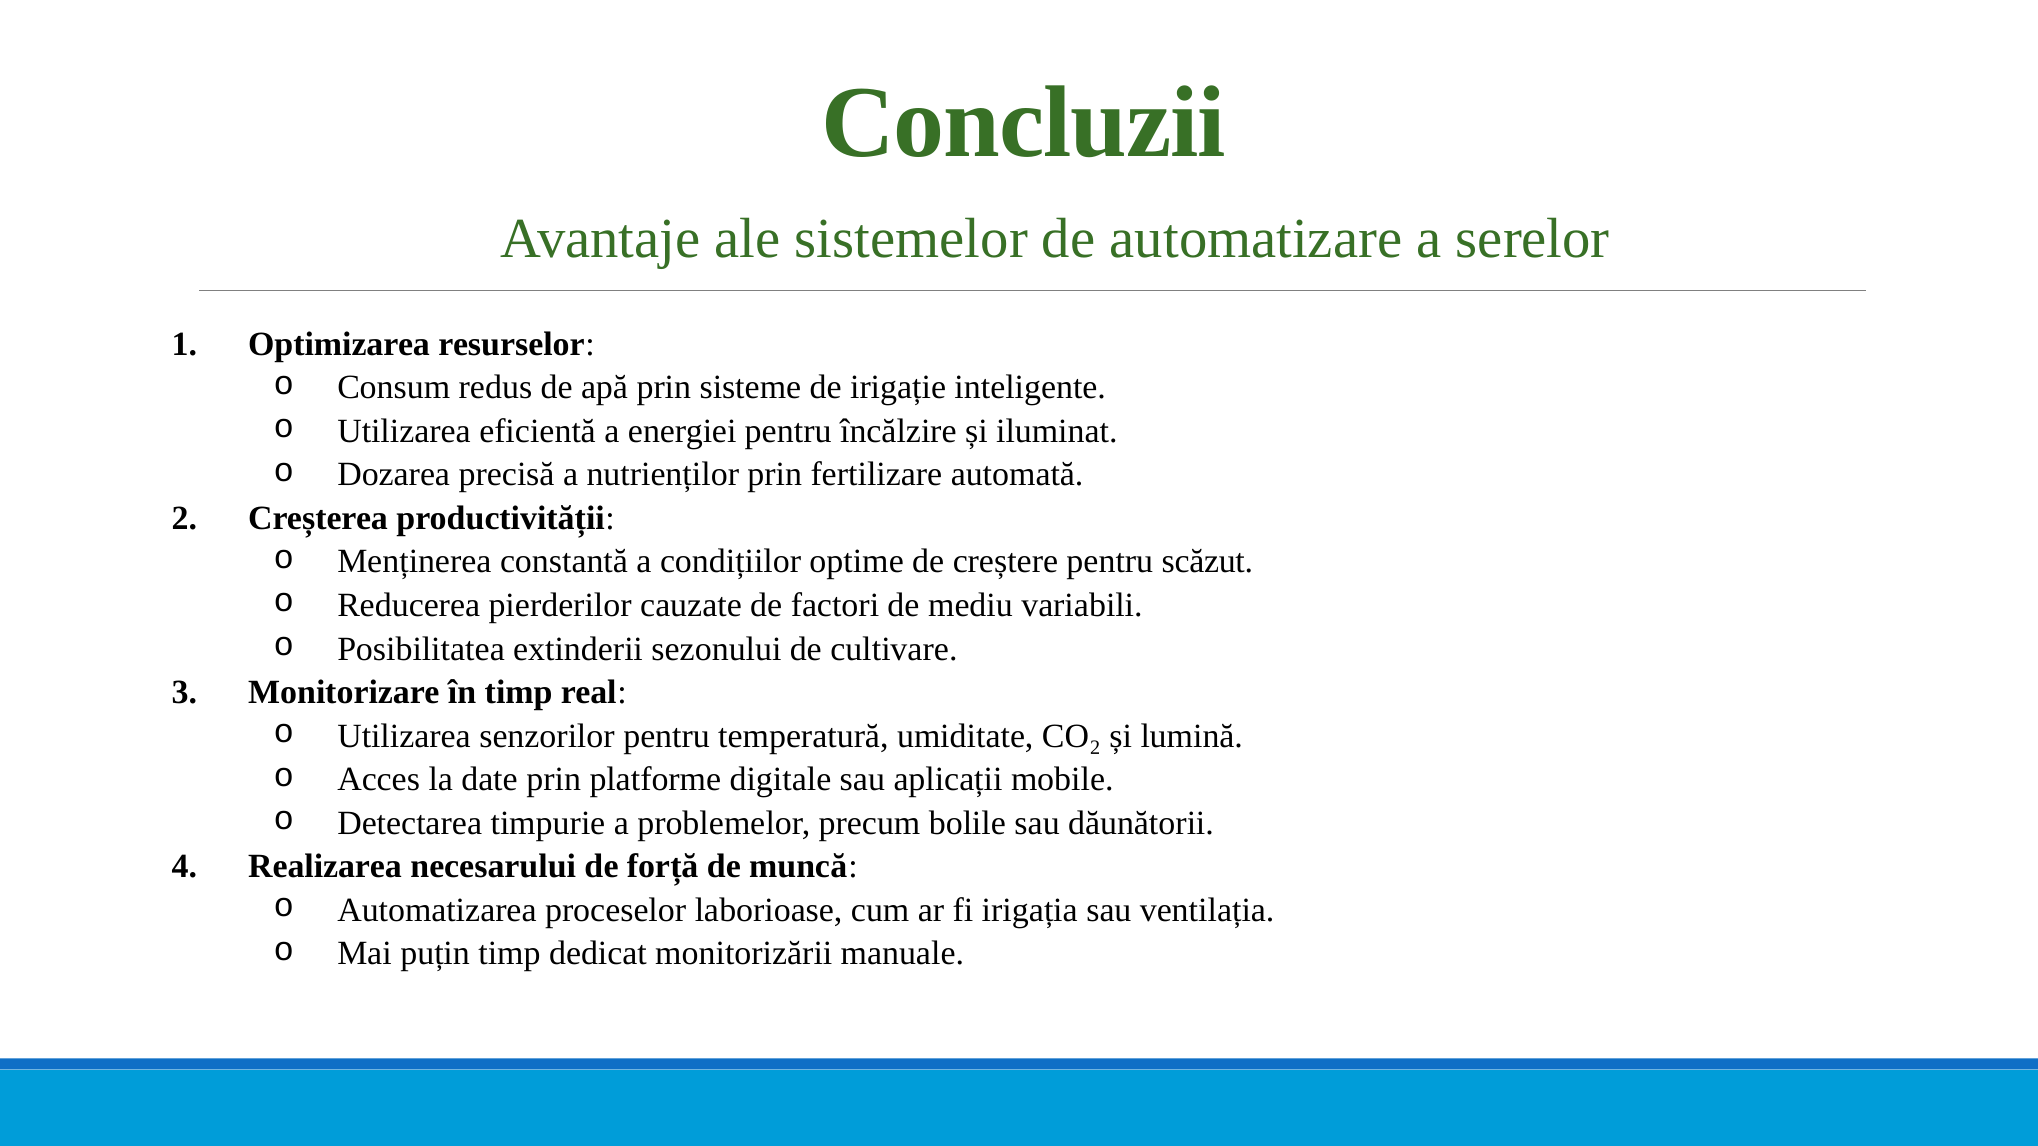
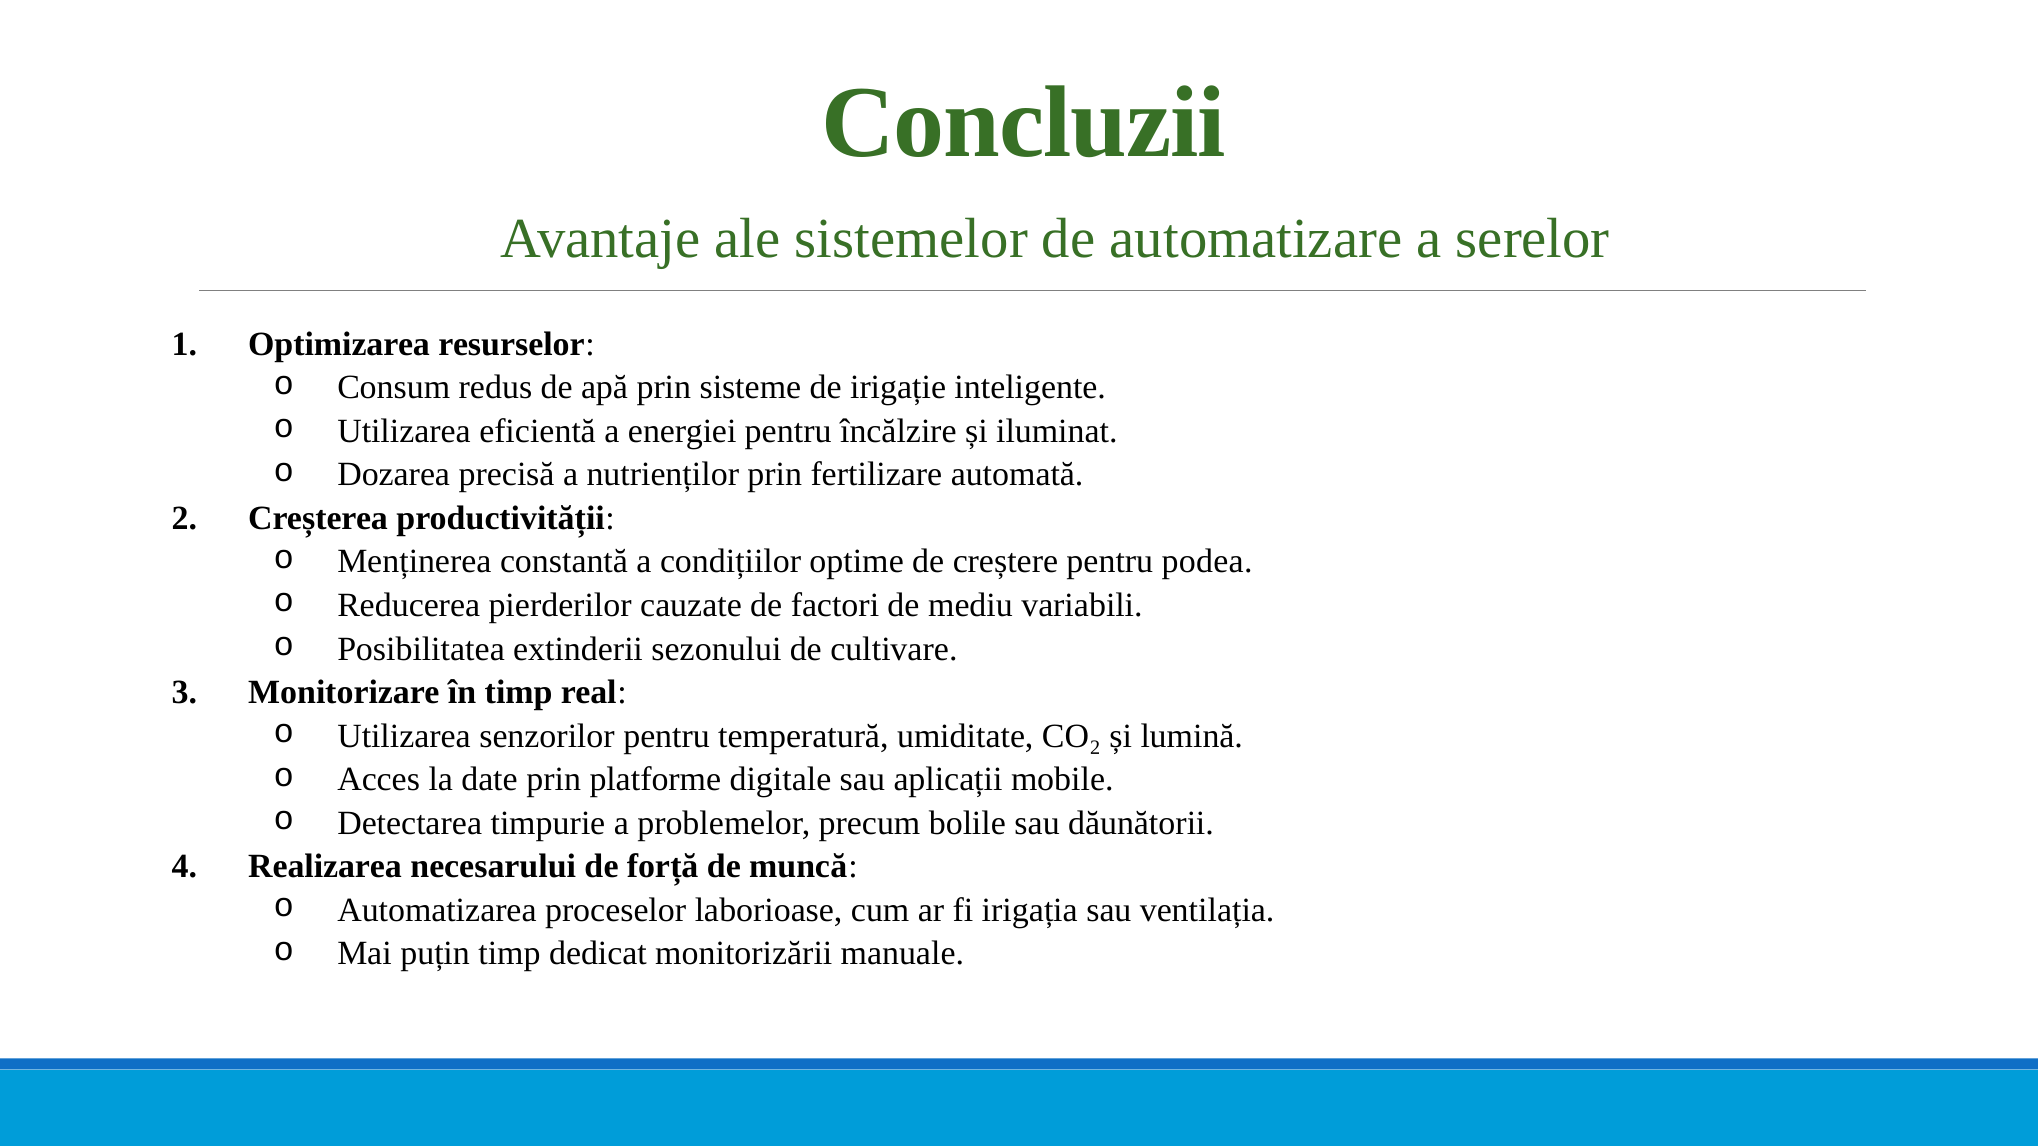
scăzut: scăzut -> podea
